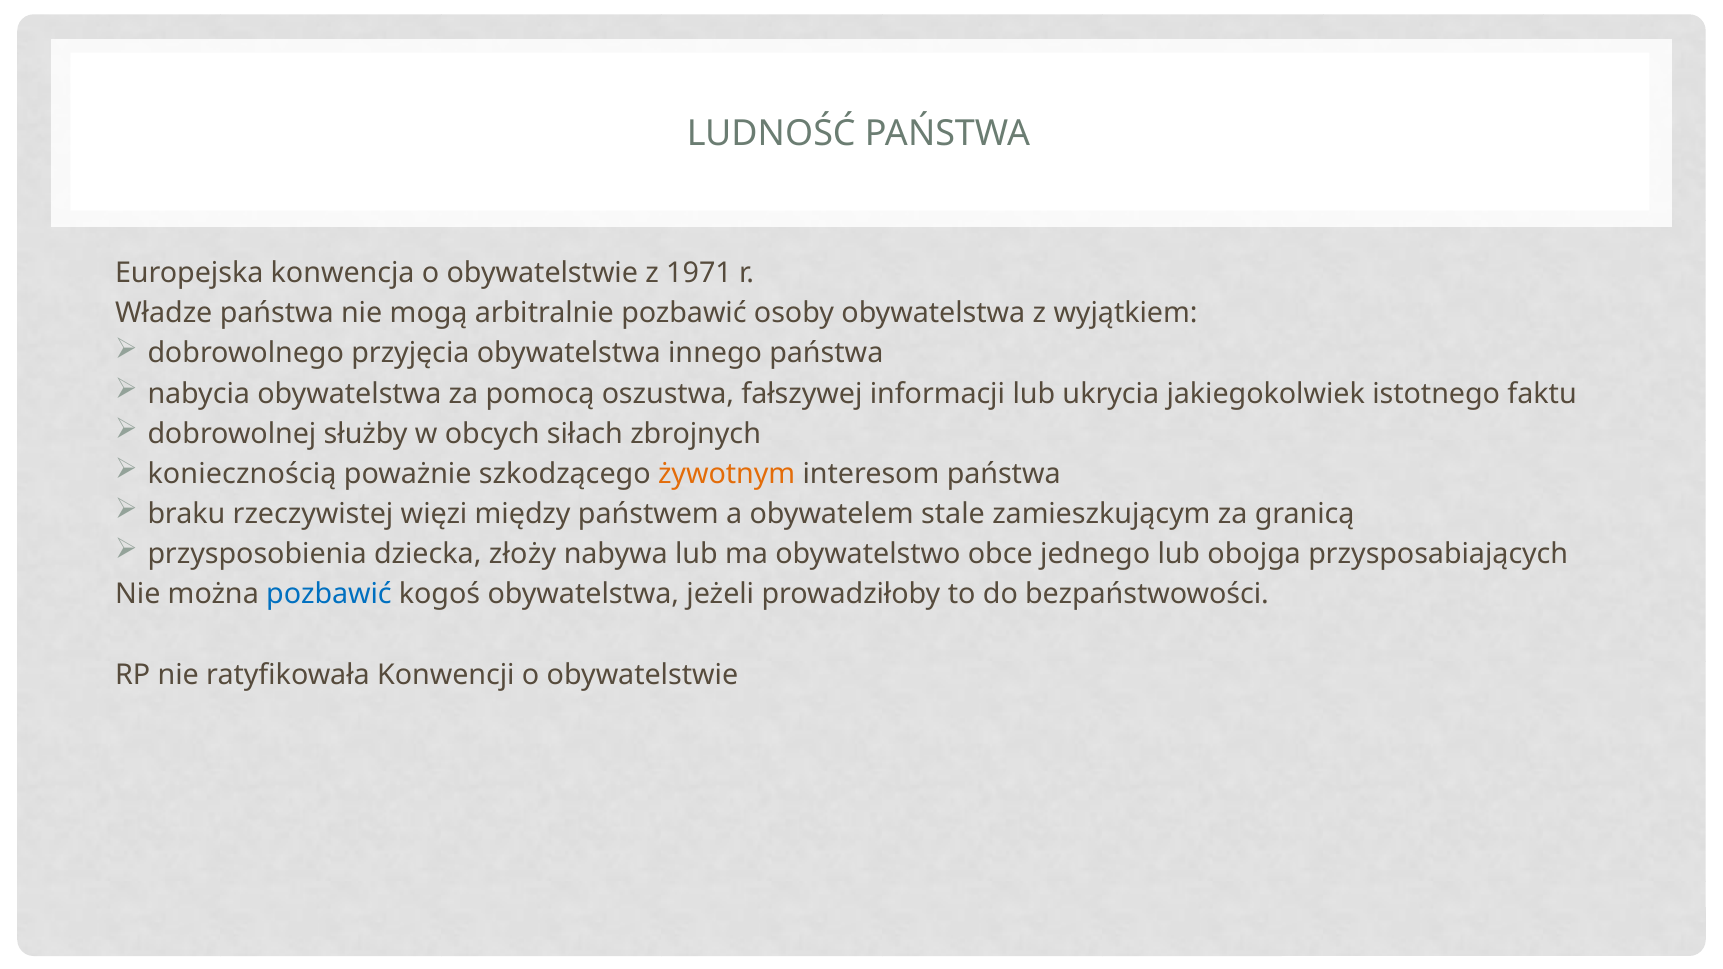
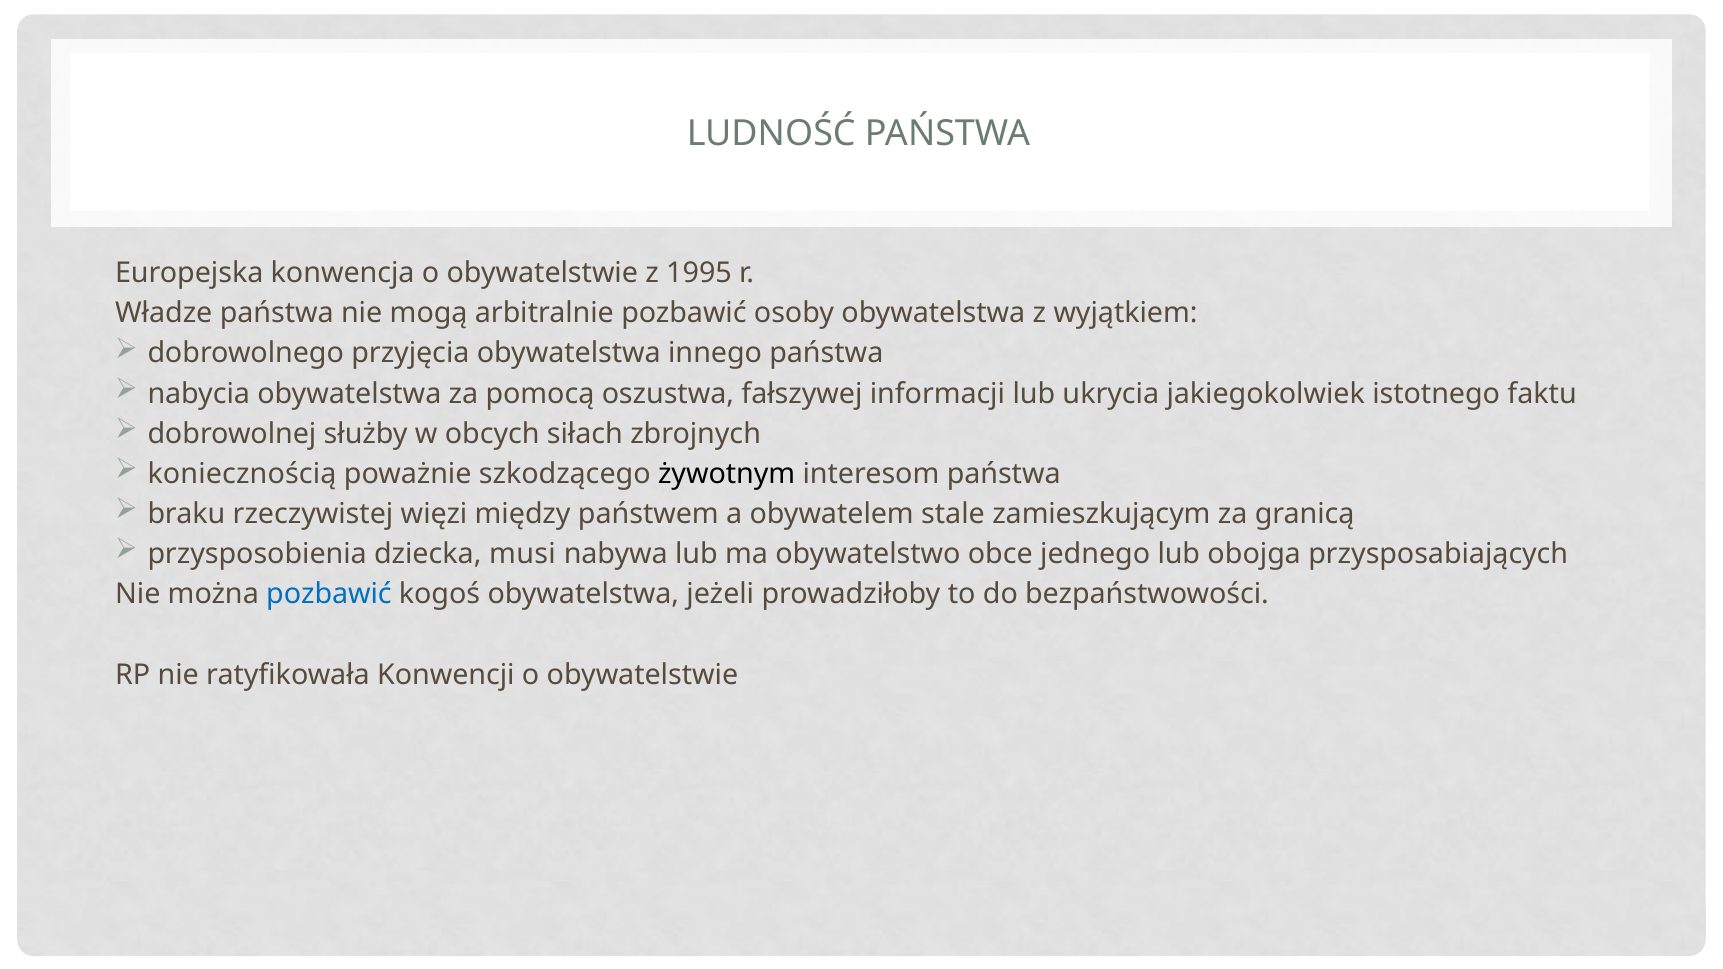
1971: 1971 -> 1995
żywotnym colour: orange -> black
złoży: złoży -> musi
